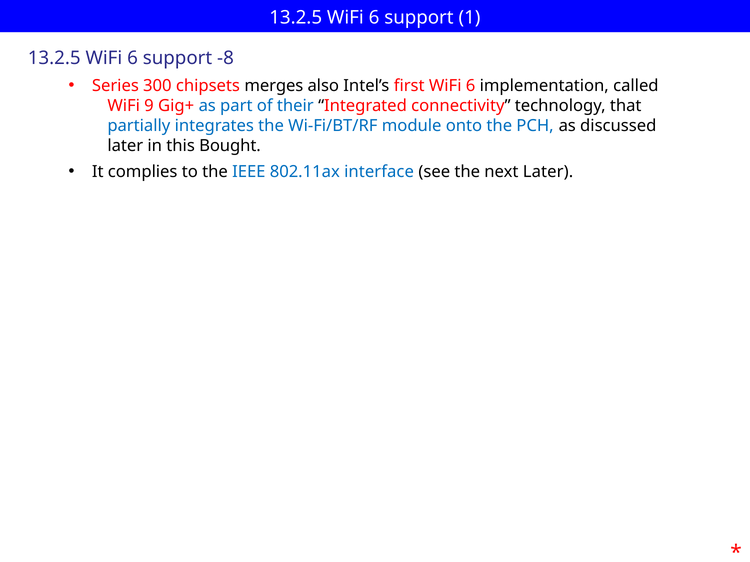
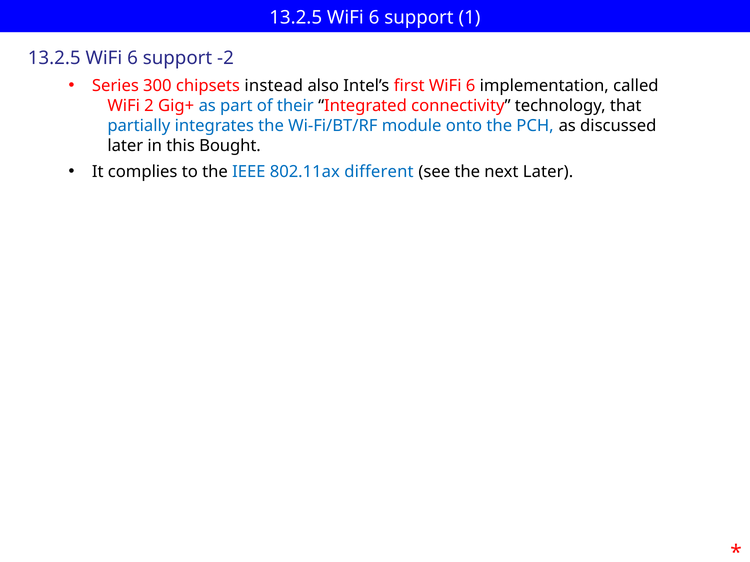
-8: -8 -> -2
merges: merges -> instead
9: 9 -> 2
interface: interface -> different
